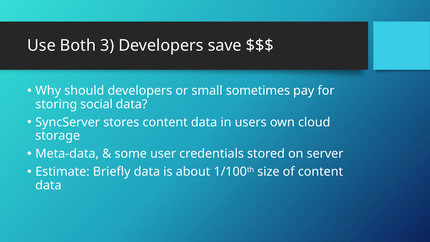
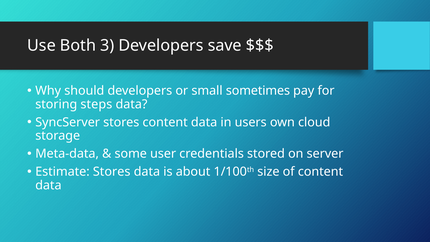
social: social -> steps
Estimate Briefly: Briefly -> Stores
